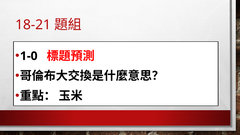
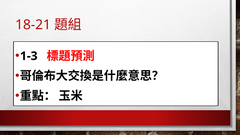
1-0: 1-0 -> 1-3
